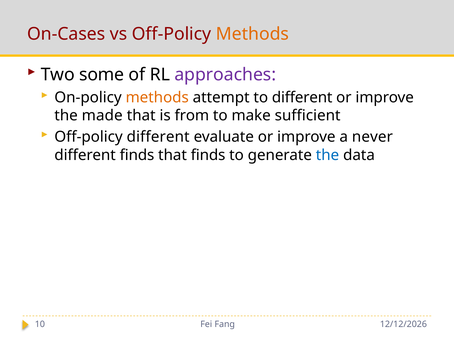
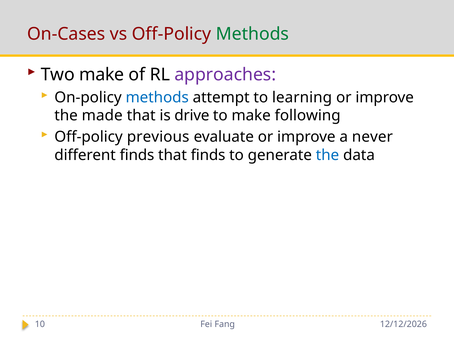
Methods at (252, 34) colour: orange -> green
Two some: some -> make
methods at (157, 97) colour: orange -> blue
to different: different -> learning
from: from -> drive
sufficient: sufficient -> following
Off-policy different: different -> previous
